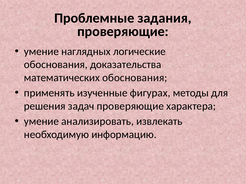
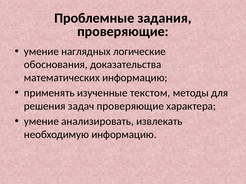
математических обоснования: обоснования -> информацию
фигурах: фигурах -> текстом
